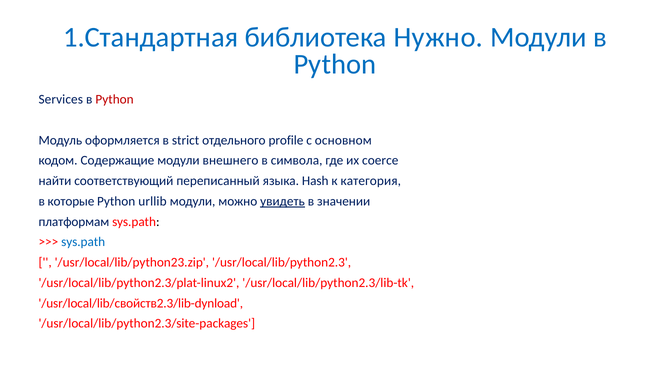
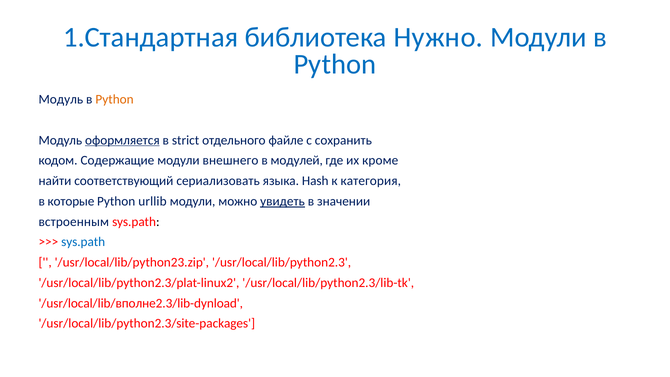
Services at (61, 99): Services -> Модуль
Python at (115, 99) colour: red -> orange
оформляется underline: none -> present
profile: profile -> файле
основном: основном -> сохранить
символа: символа -> модулей
coerce: coerce -> кроме
переписанный: переписанный -> сериализовать
платформам: платформам -> встроенным
/usr/local/lib/свойств2.3/lib-dynload: /usr/local/lib/свойств2.3/lib-dynload -> /usr/local/lib/вполне2.3/lib-dynload
